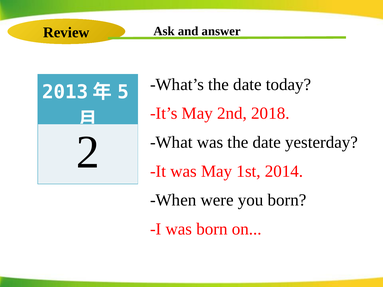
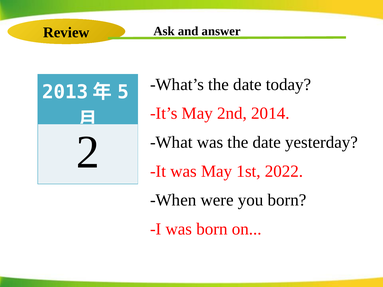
2018: 2018 -> 2014
2014: 2014 -> 2022
